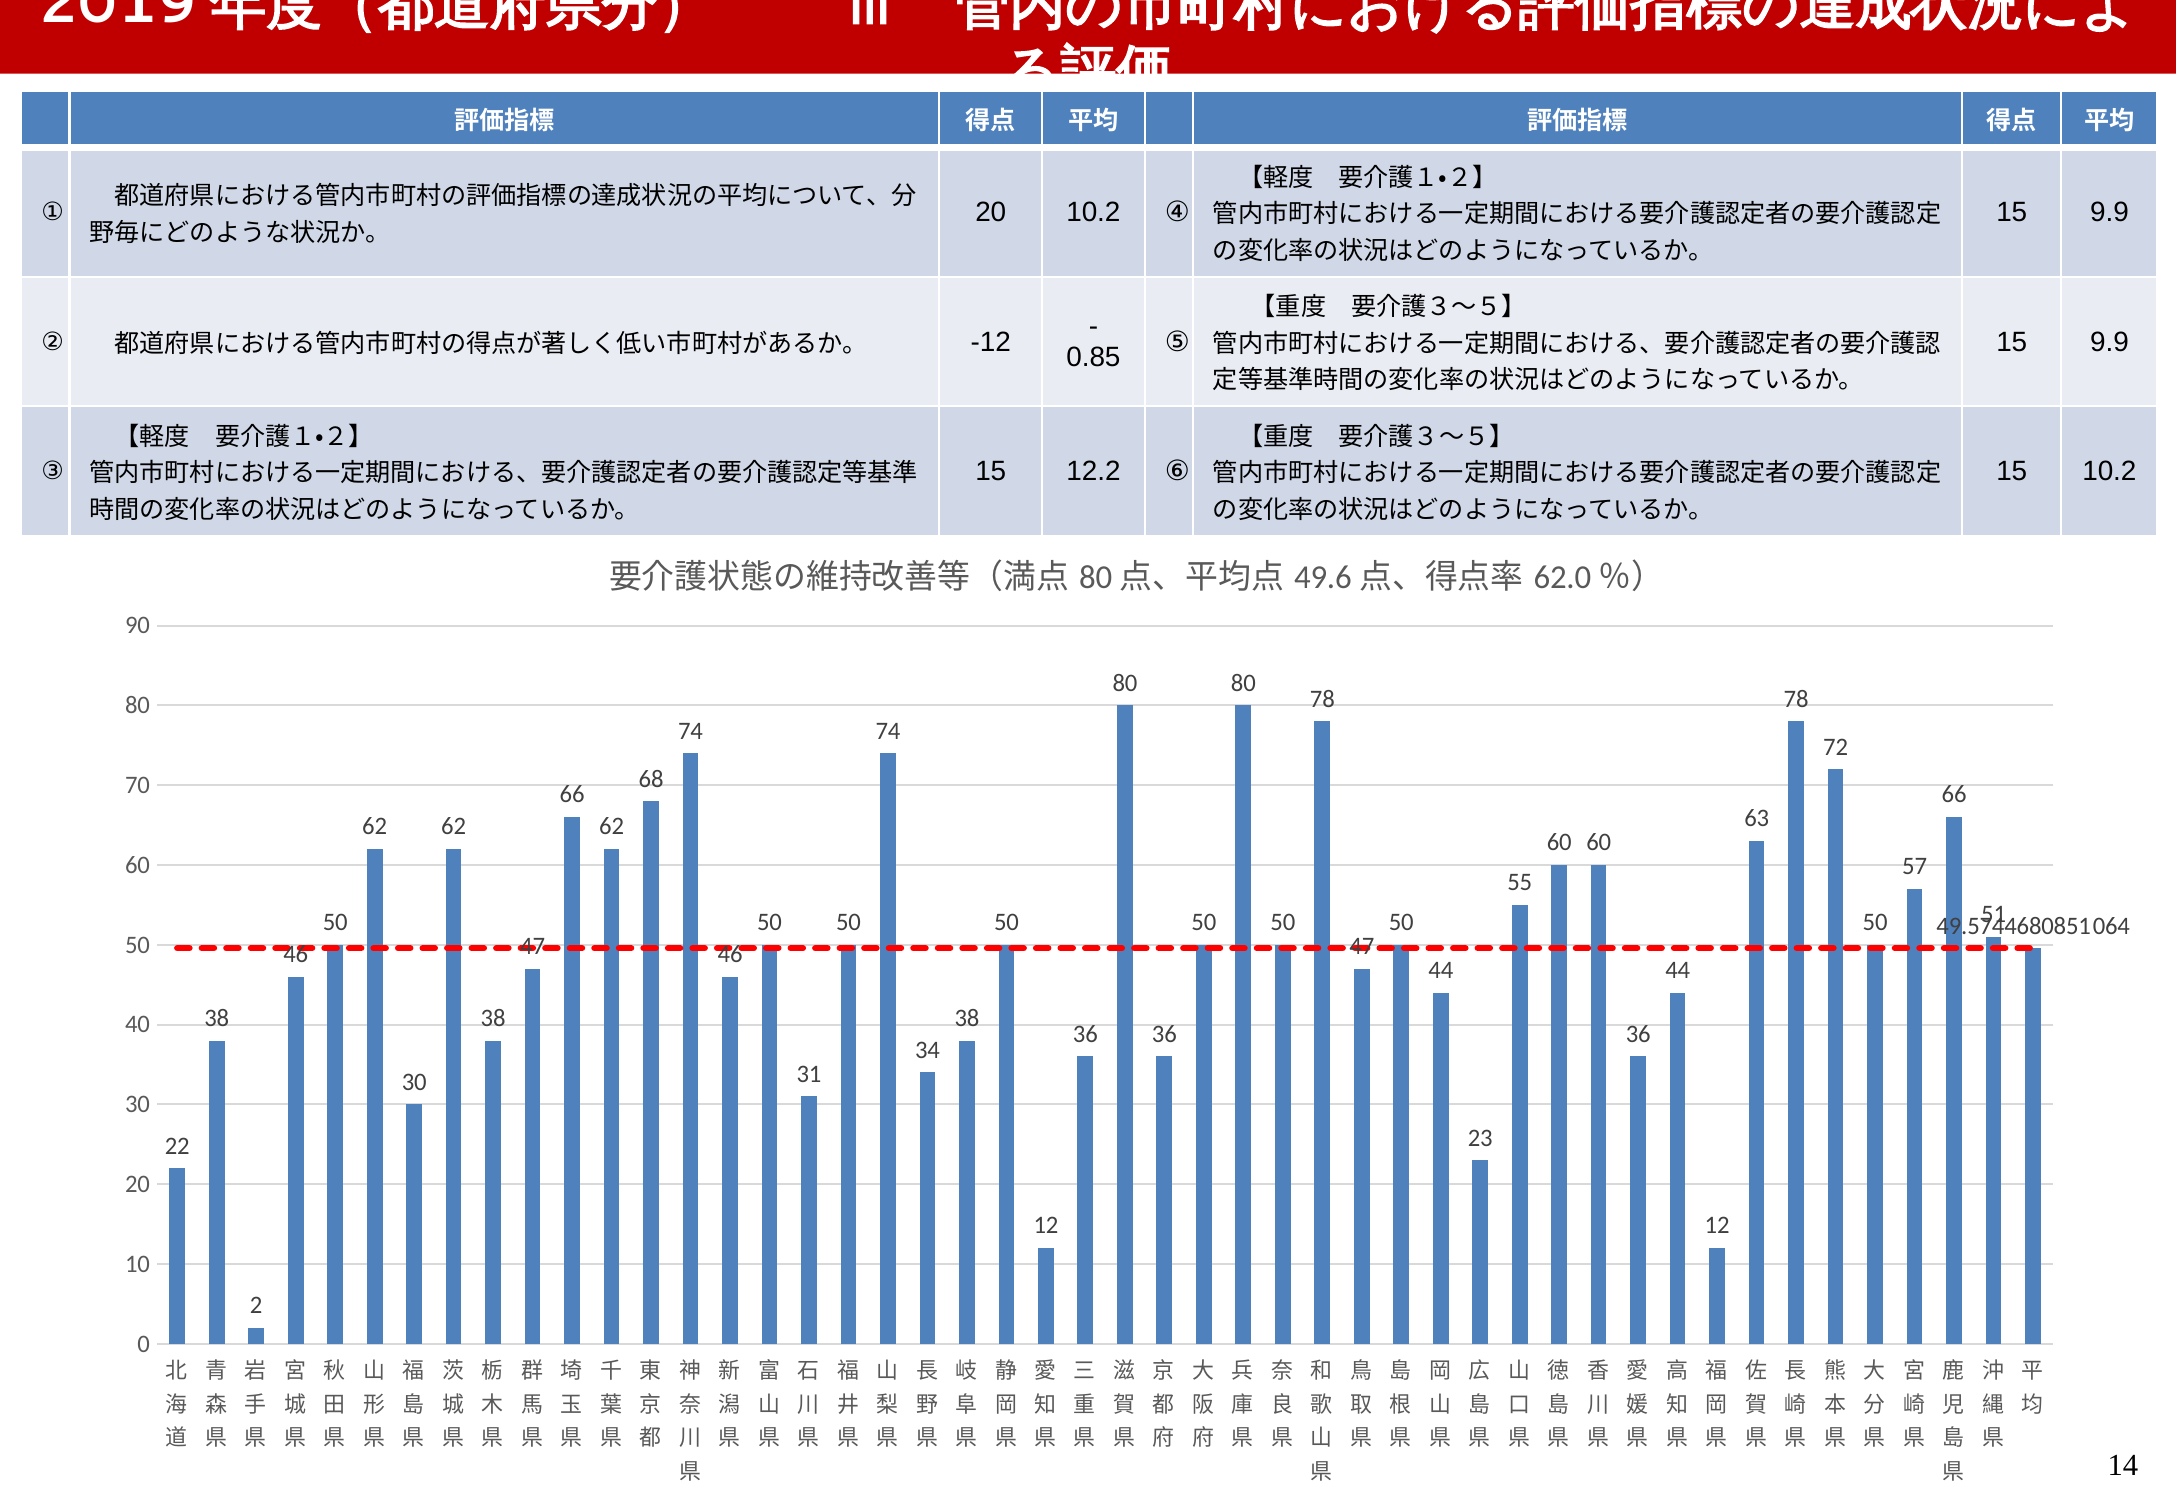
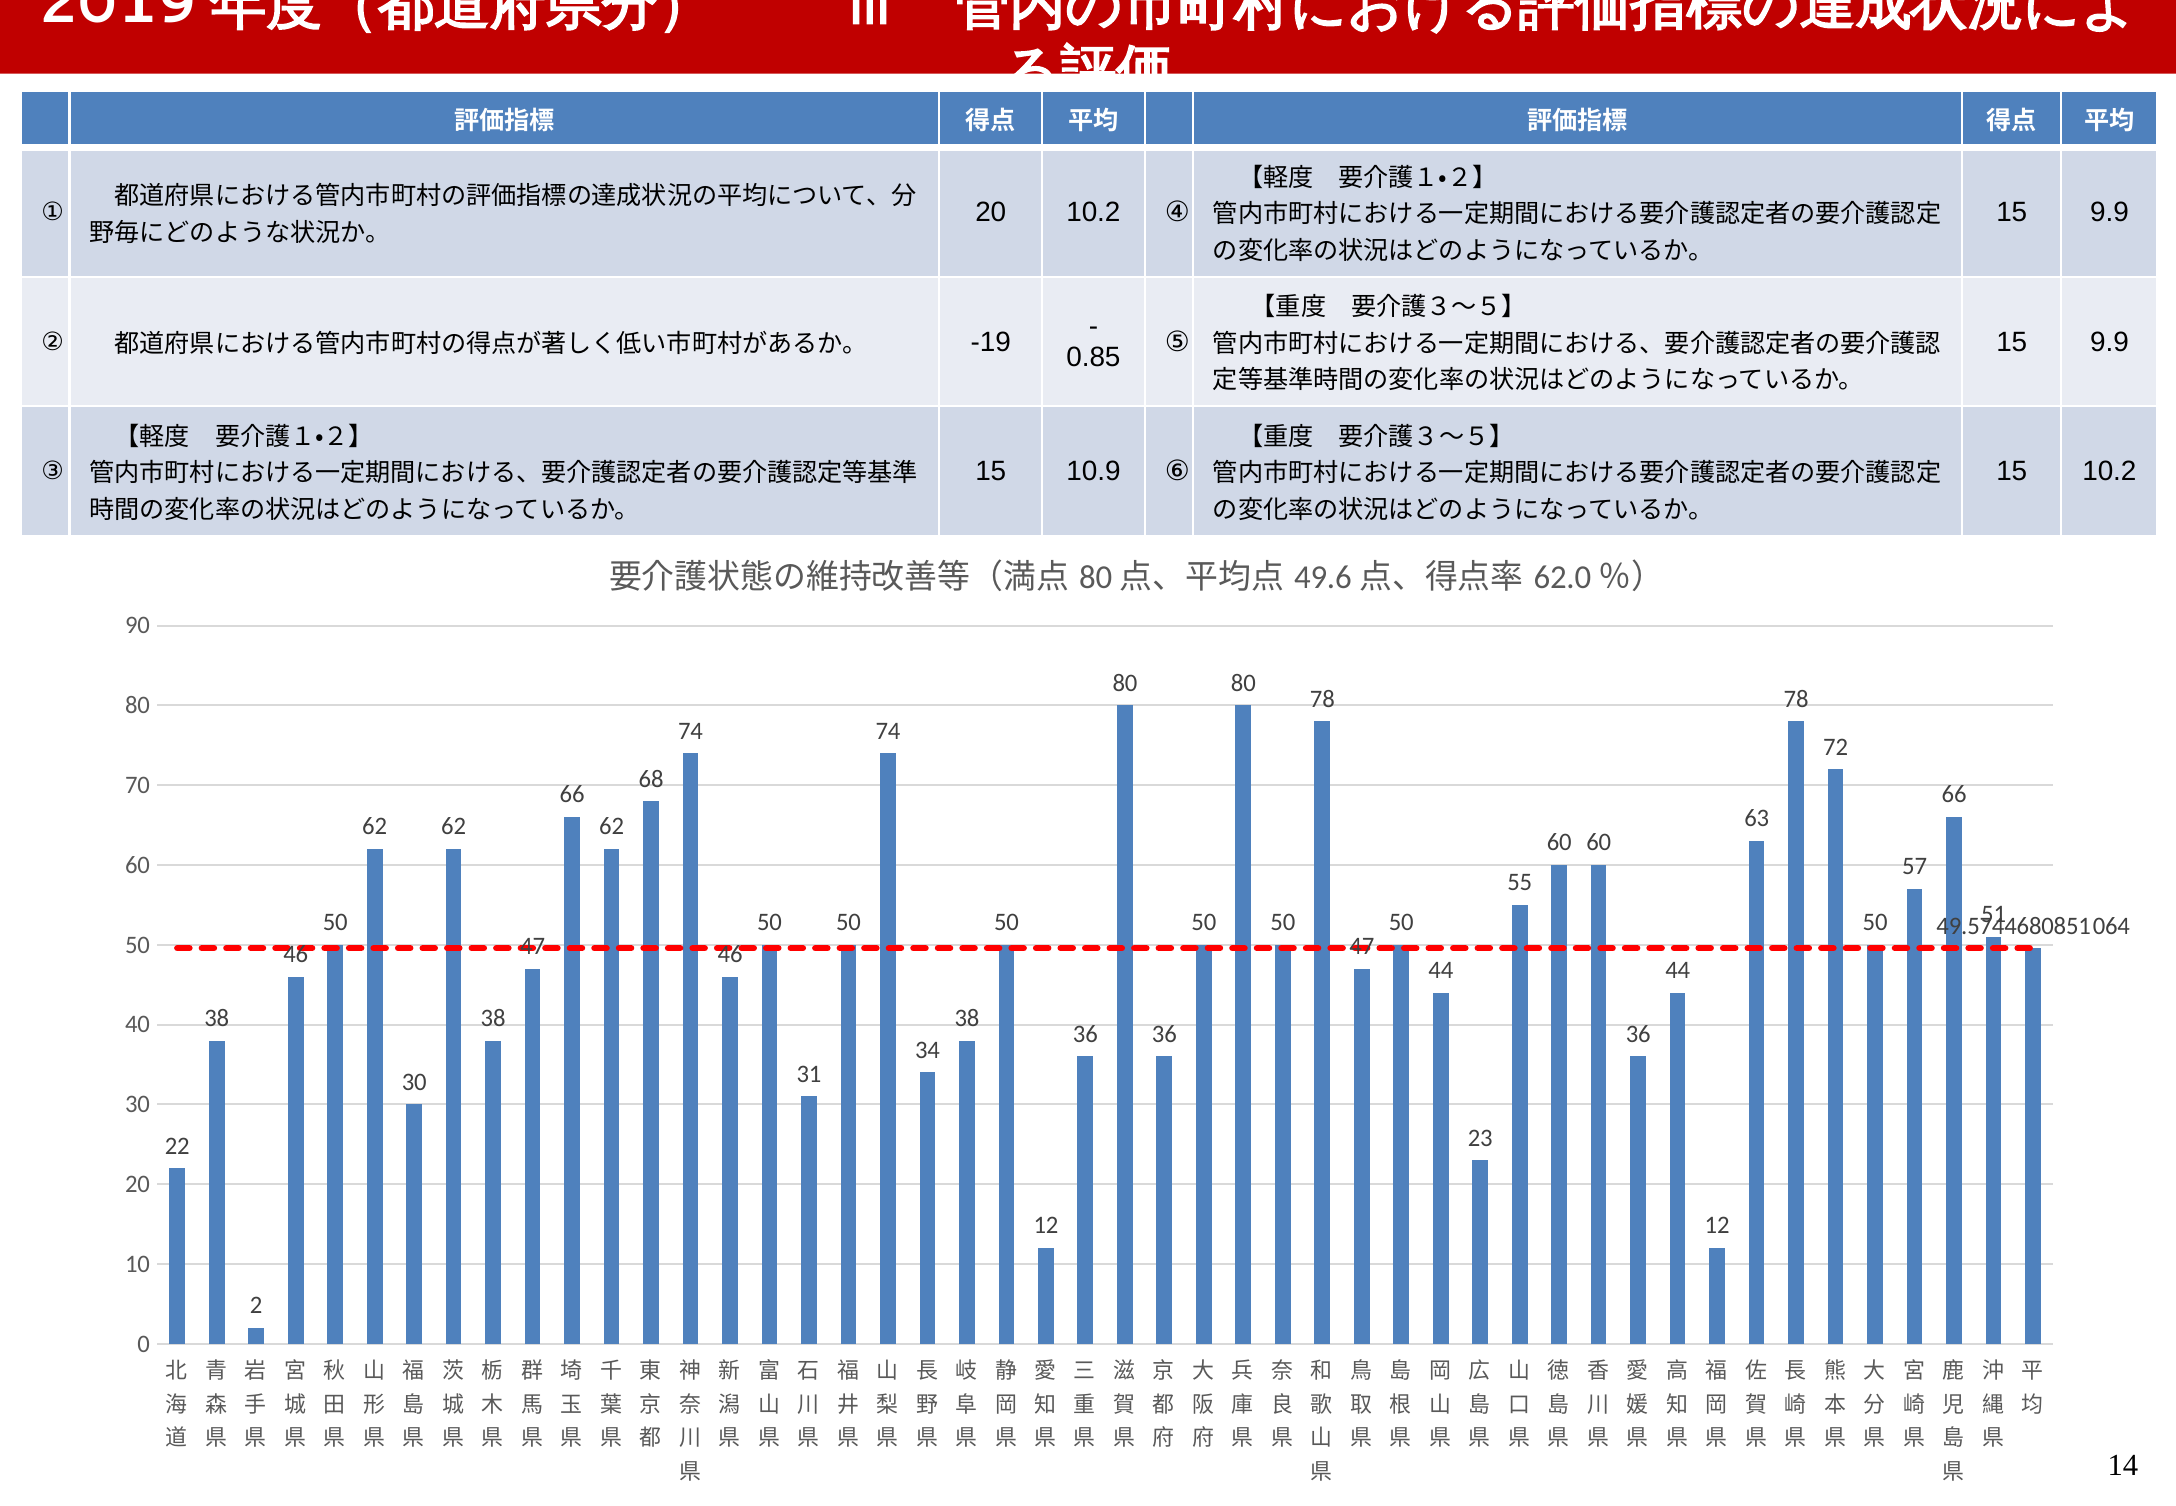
-12: -12 -> -19
12.2: 12.2 -> 10.9
